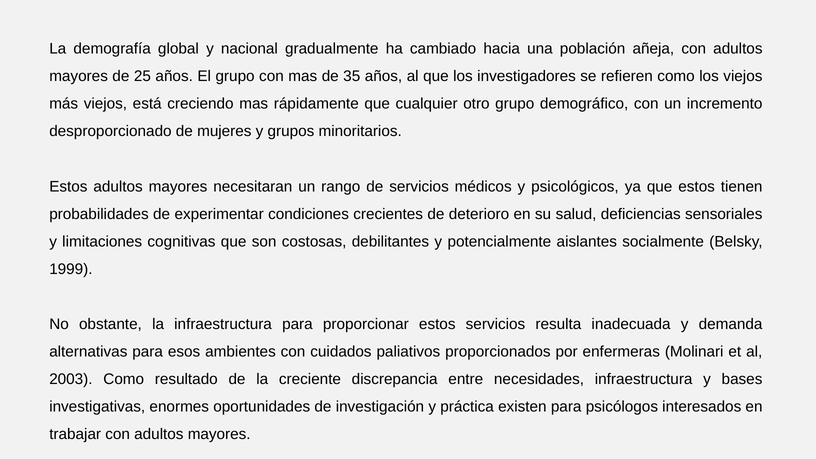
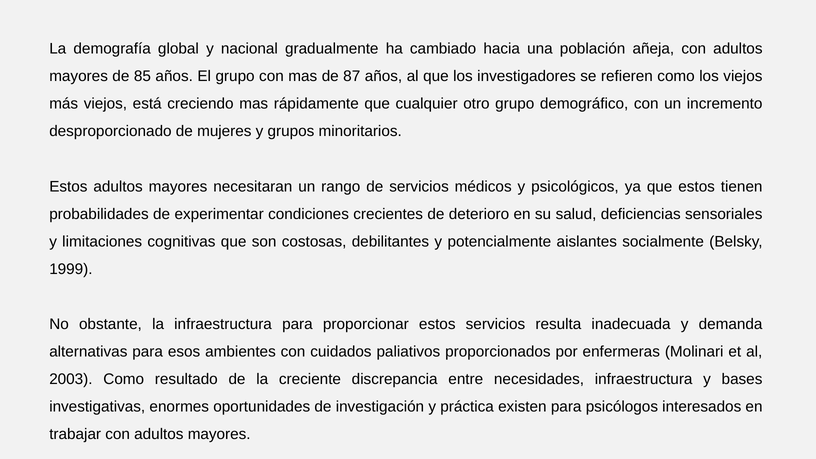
25: 25 -> 85
35: 35 -> 87
